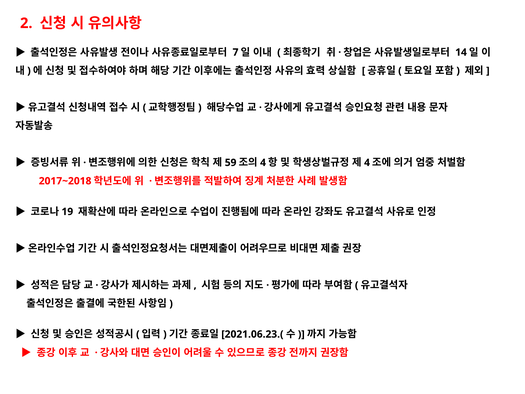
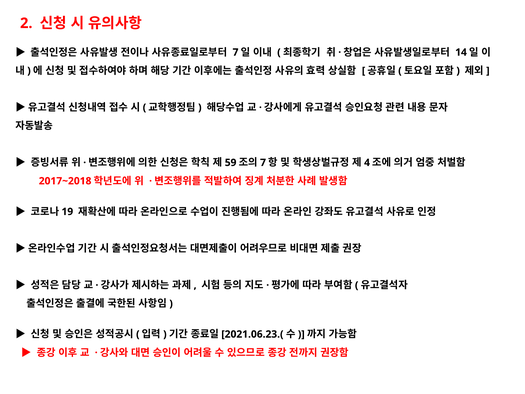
4 at (263, 163): 4 -> 7
